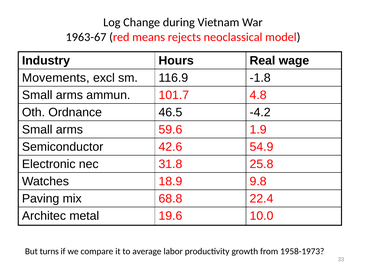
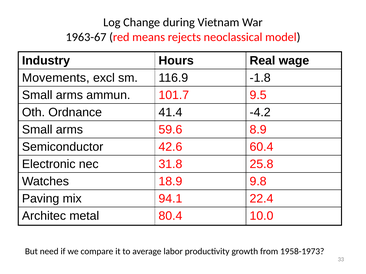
4.8: 4.8 -> 9.5
46.5: 46.5 -> 41.4
1.9: 1.9 -> 8.9
54.9: 54.9 -> 60.4
68.8: 68.8 -> 94.1
19.6: 19.6 -> 80.4
turns: turns -> need
